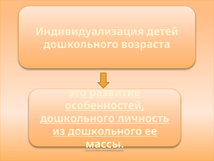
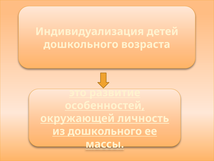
дошкольного at (78, 118): дошкольного -> окружающей
